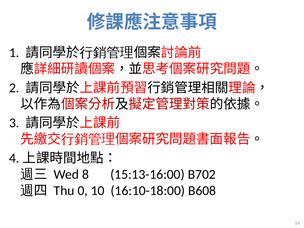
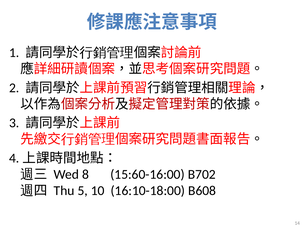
15:13-16:00: 15:13-16:00 -> 15:60-16:00
0: 0 -> 5
